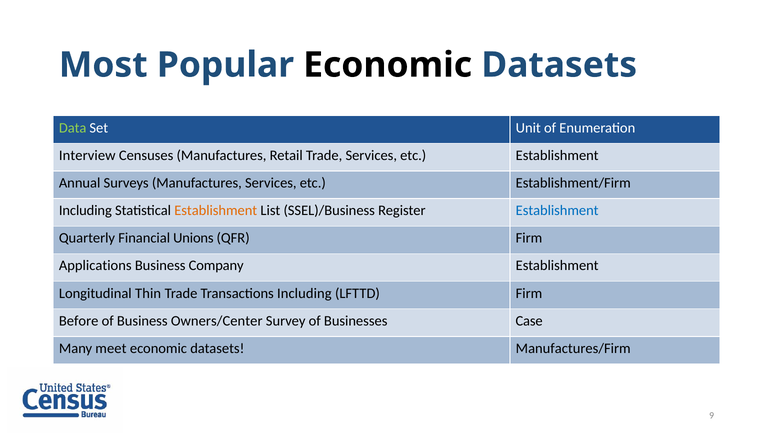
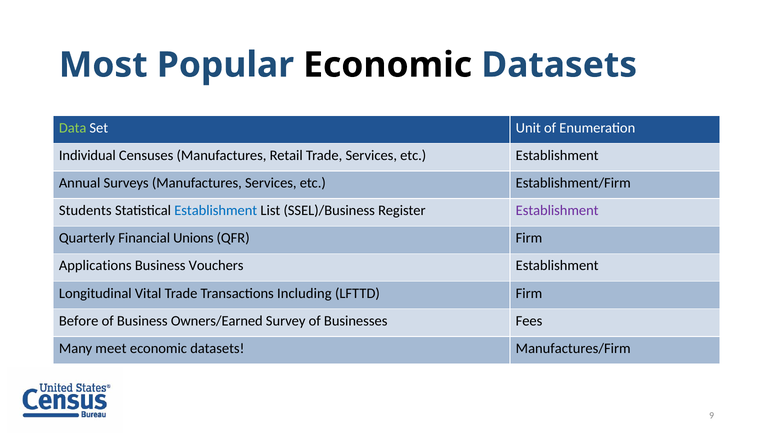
Interview: Interview -> Individual
Including at (85, 210): Including -> Students
Establishment at (216, 210) colour: orange -> blue
Establishment at (557, 210) colour: blue -> purple
Company: Company -> Vouchers
Thin: Thin -> Vital
Owners/Center: Owners/Center -> Owners/Earned
Case: Case -> Fees
